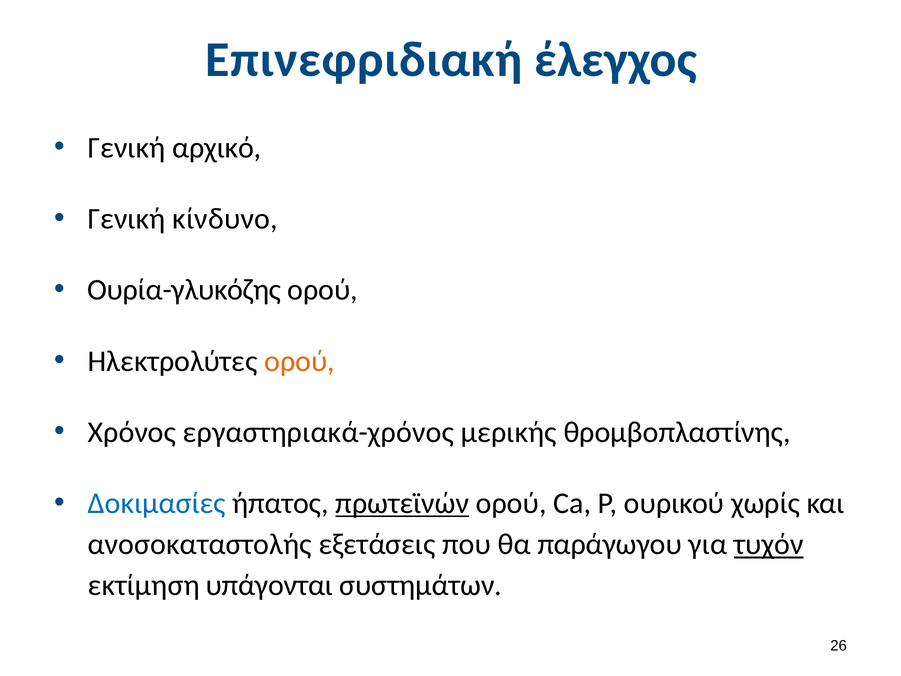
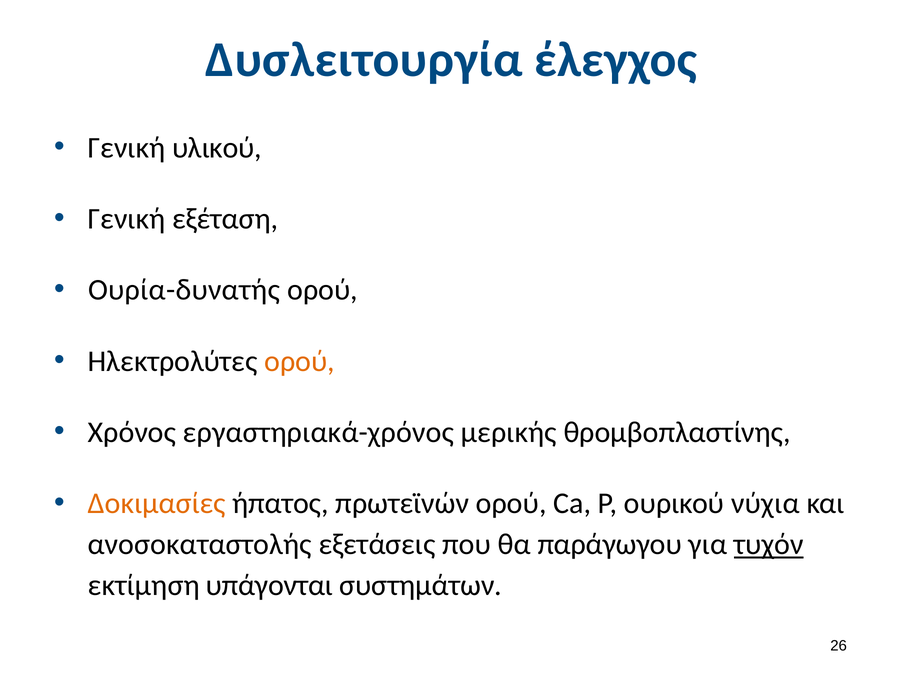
Επινεφριδιακή: Επινεφριδιακή -> Δυσλειτουργία
αρχικό: αρχικό -> υλικού
κίνδυνο: κίνδυνο -> εξέταση
Ουρία-γλυκόζης: Ουρία-γλυκόζης -> Ουρία-δυνατής
Δοκιμασίες colour: blue -> orange
πρωτεϊνών underline: present -> none
χωρίς: χωρίς -> νύχια
